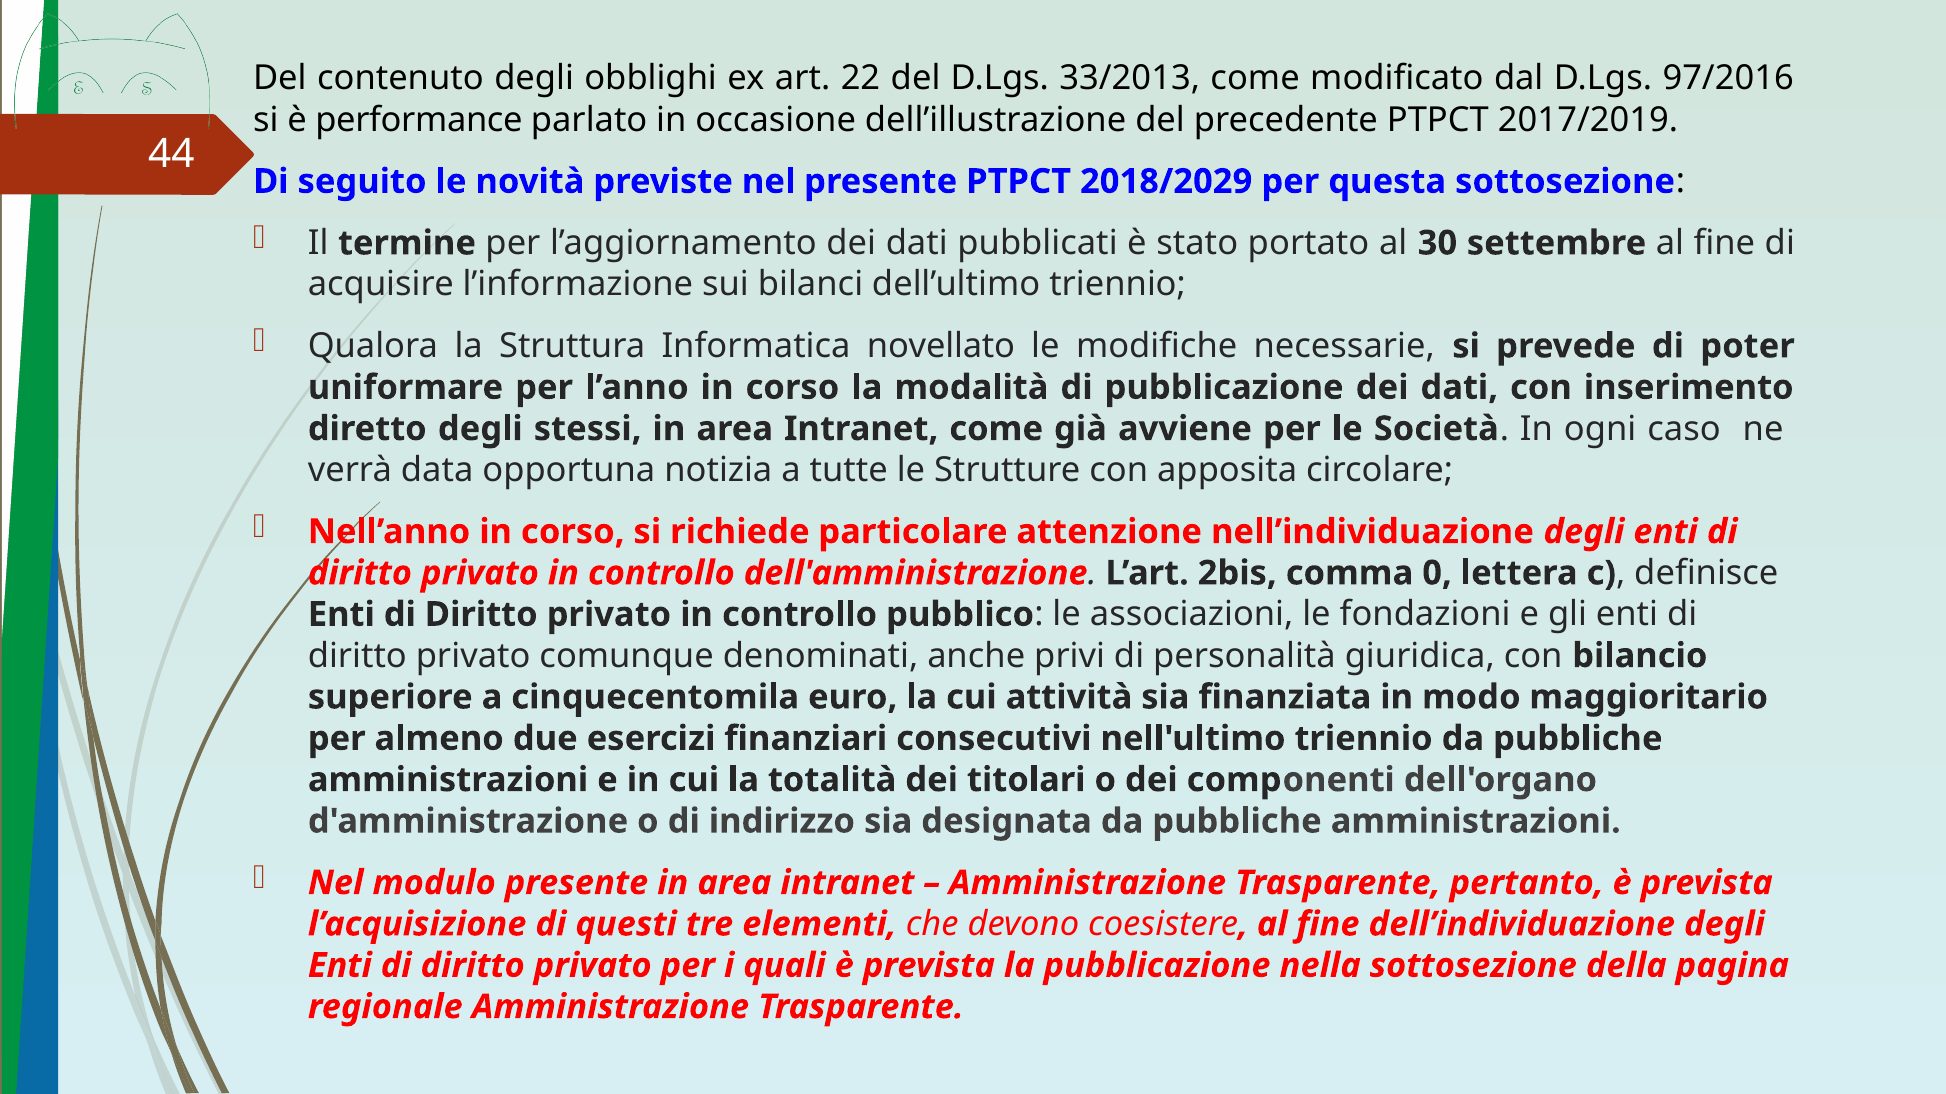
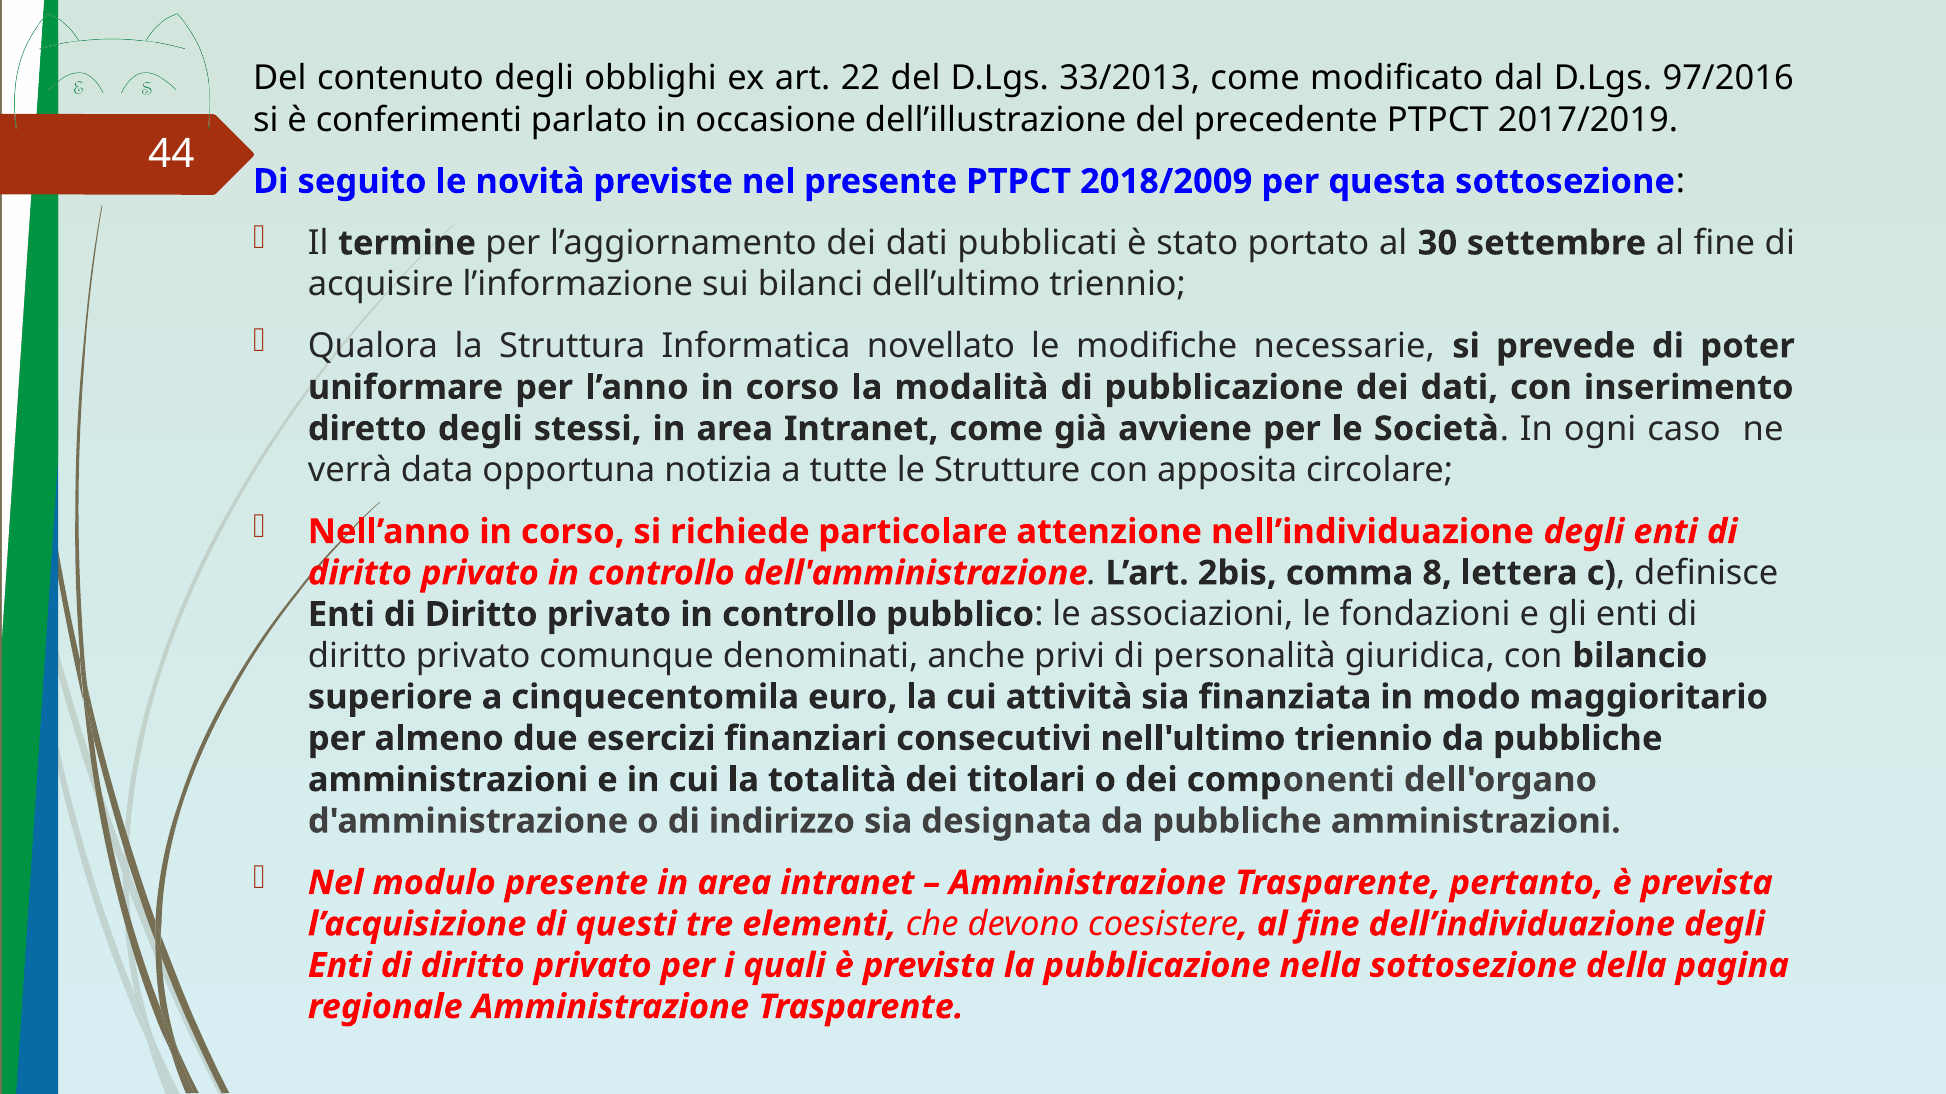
performance: performance -> conferimenti
2018/2029: 2018/2029 -> 2018/2009
0: 0 -> 8
